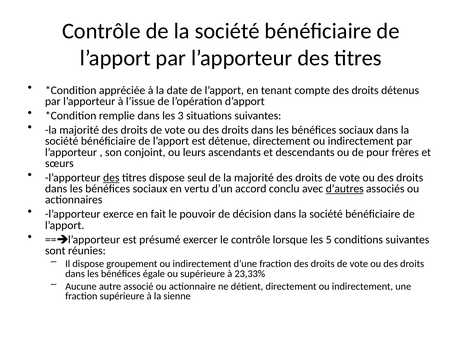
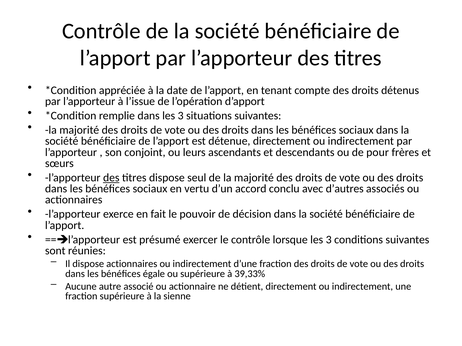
d’autres underline: present -> none
lorsque les 5: 5 -> 3
dispose groupement: groupement -> actionnaires
23,33%: 23,33% -> 39,33%
